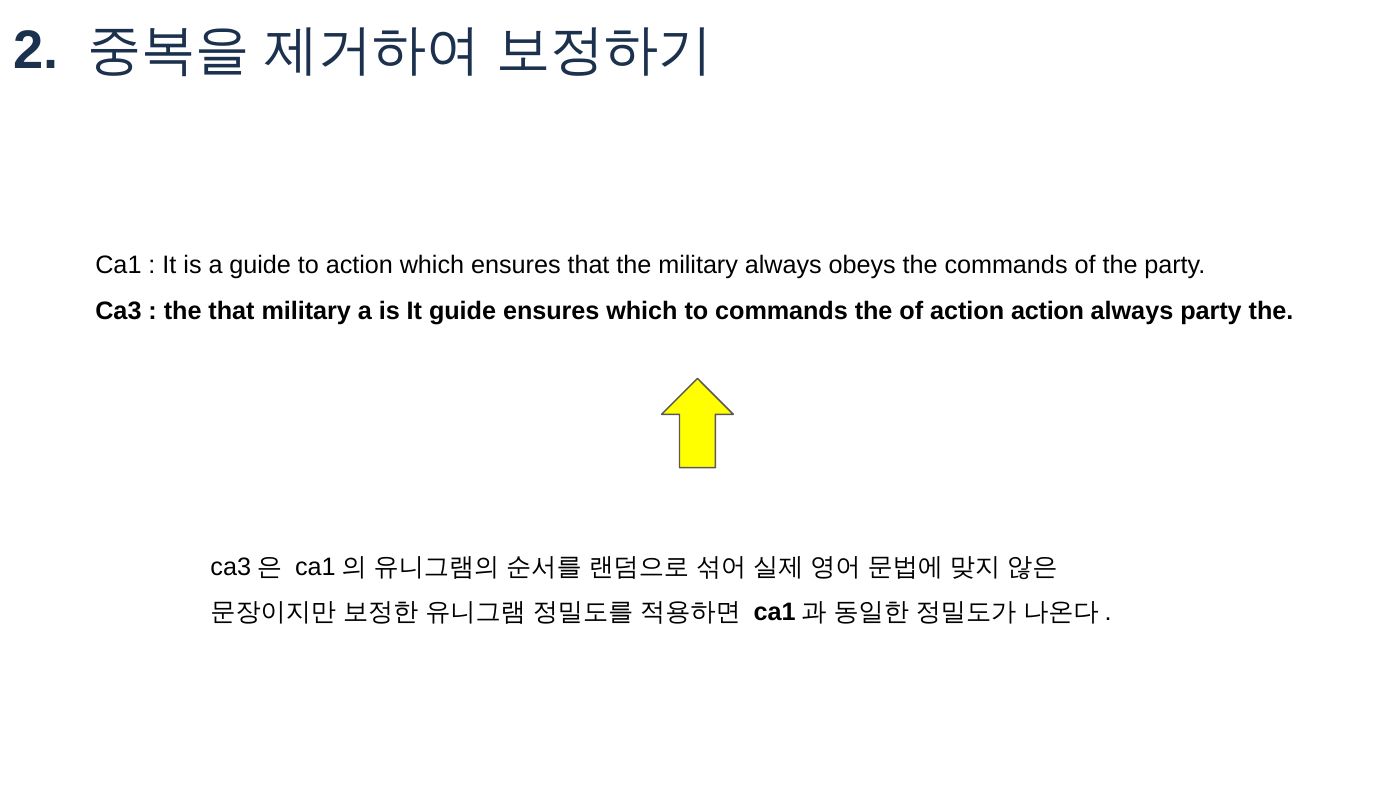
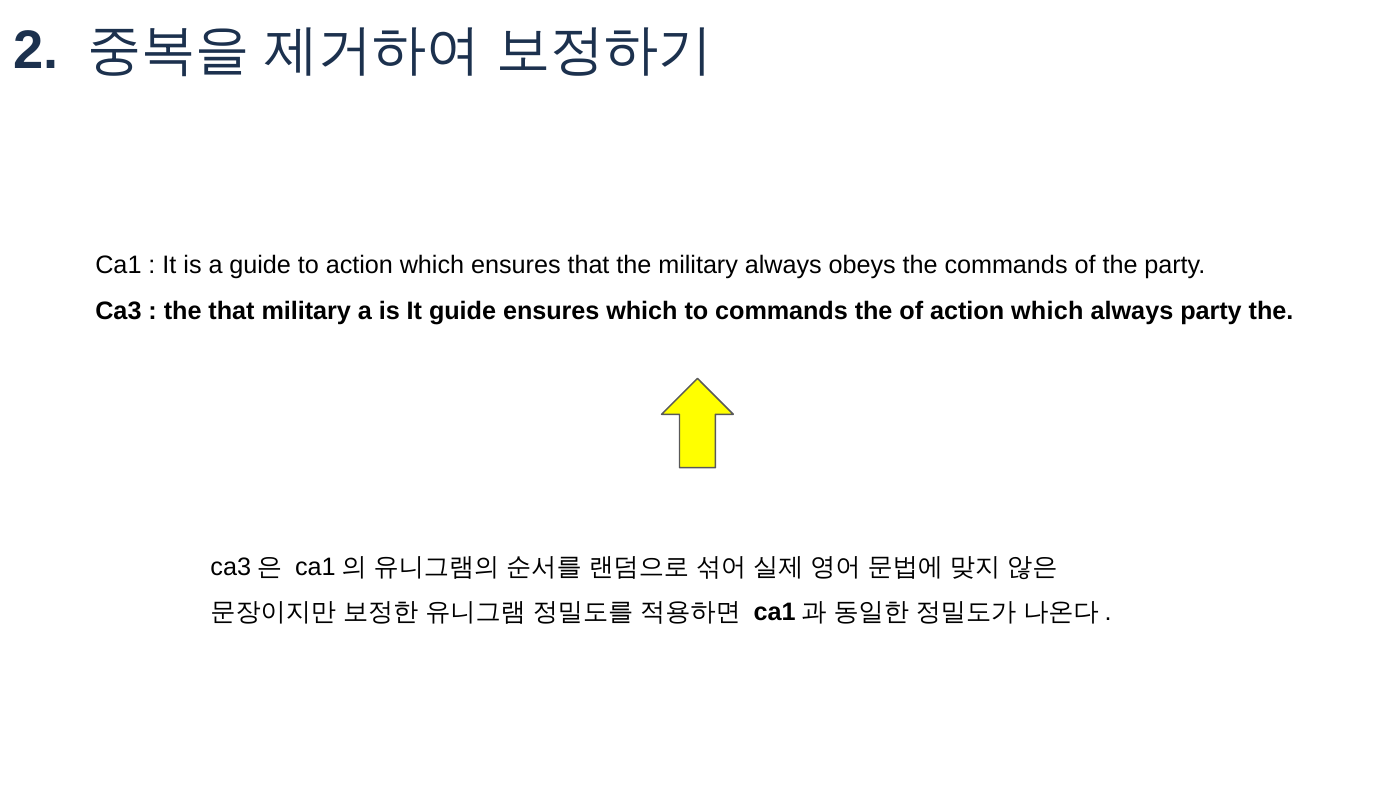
of action action: action -> which
